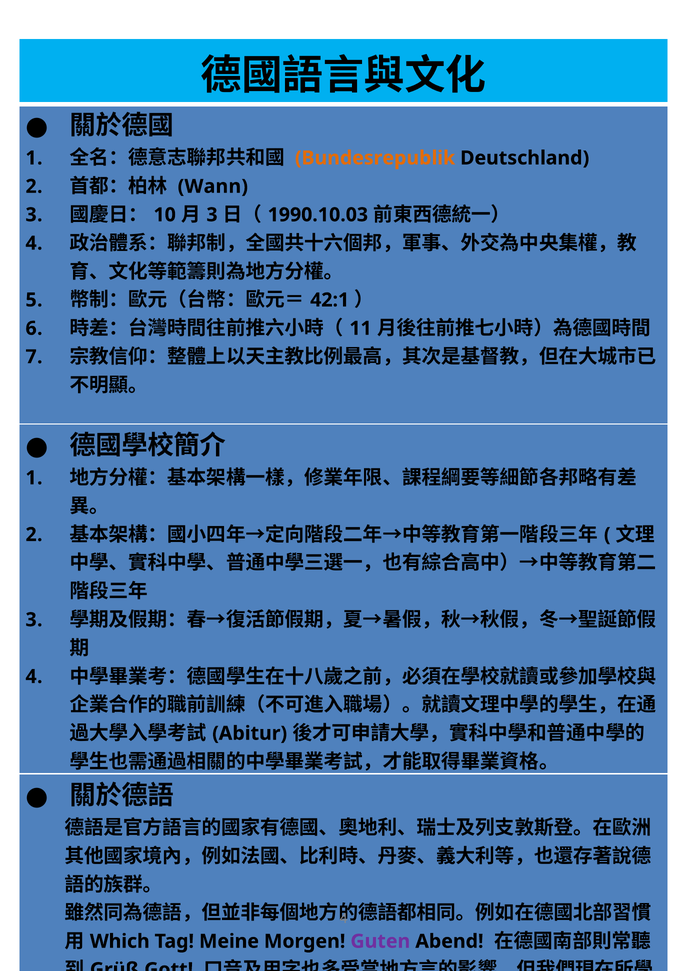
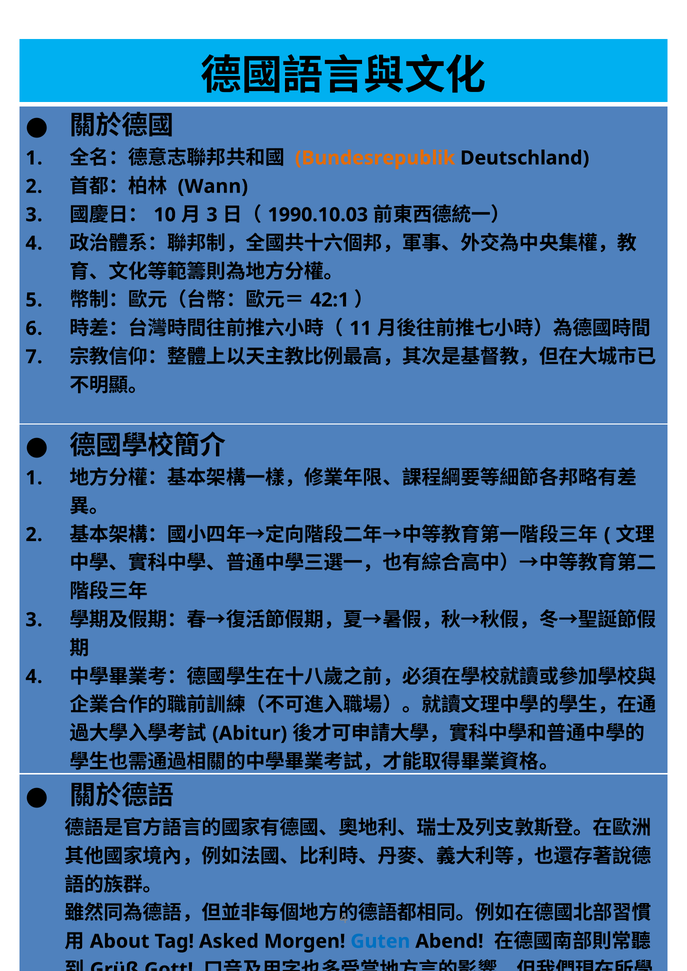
Which: Which -> About
Meine: Meine -> Asked
Guten colour: purple -> blue
